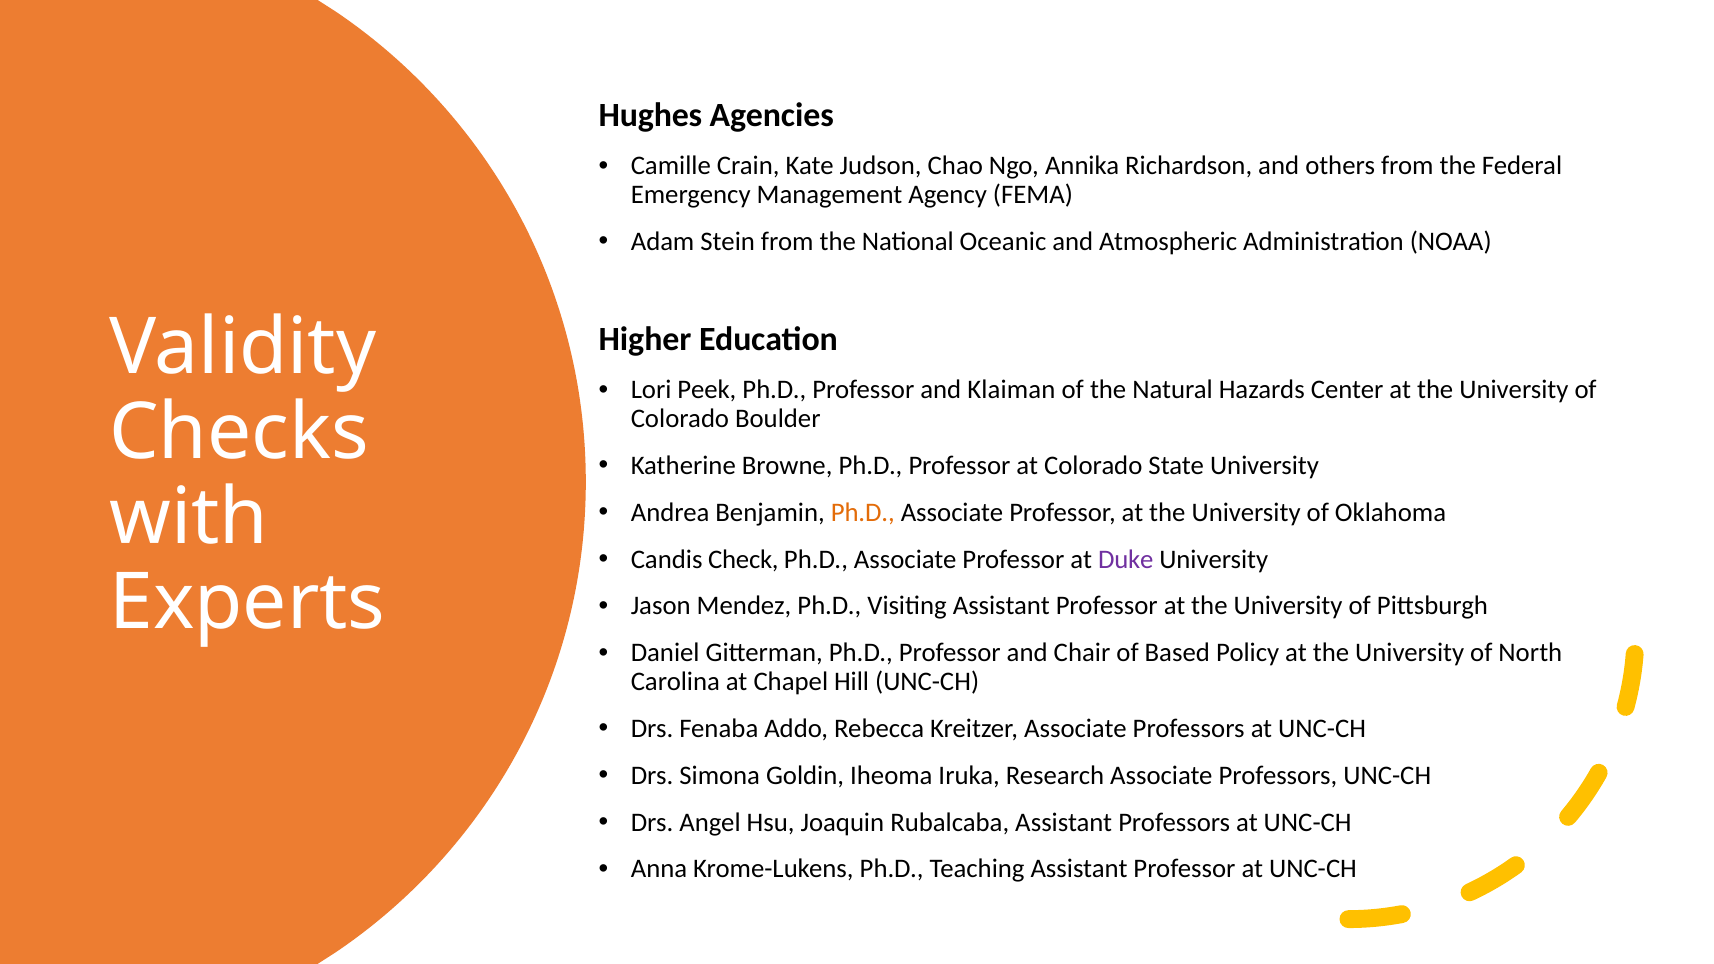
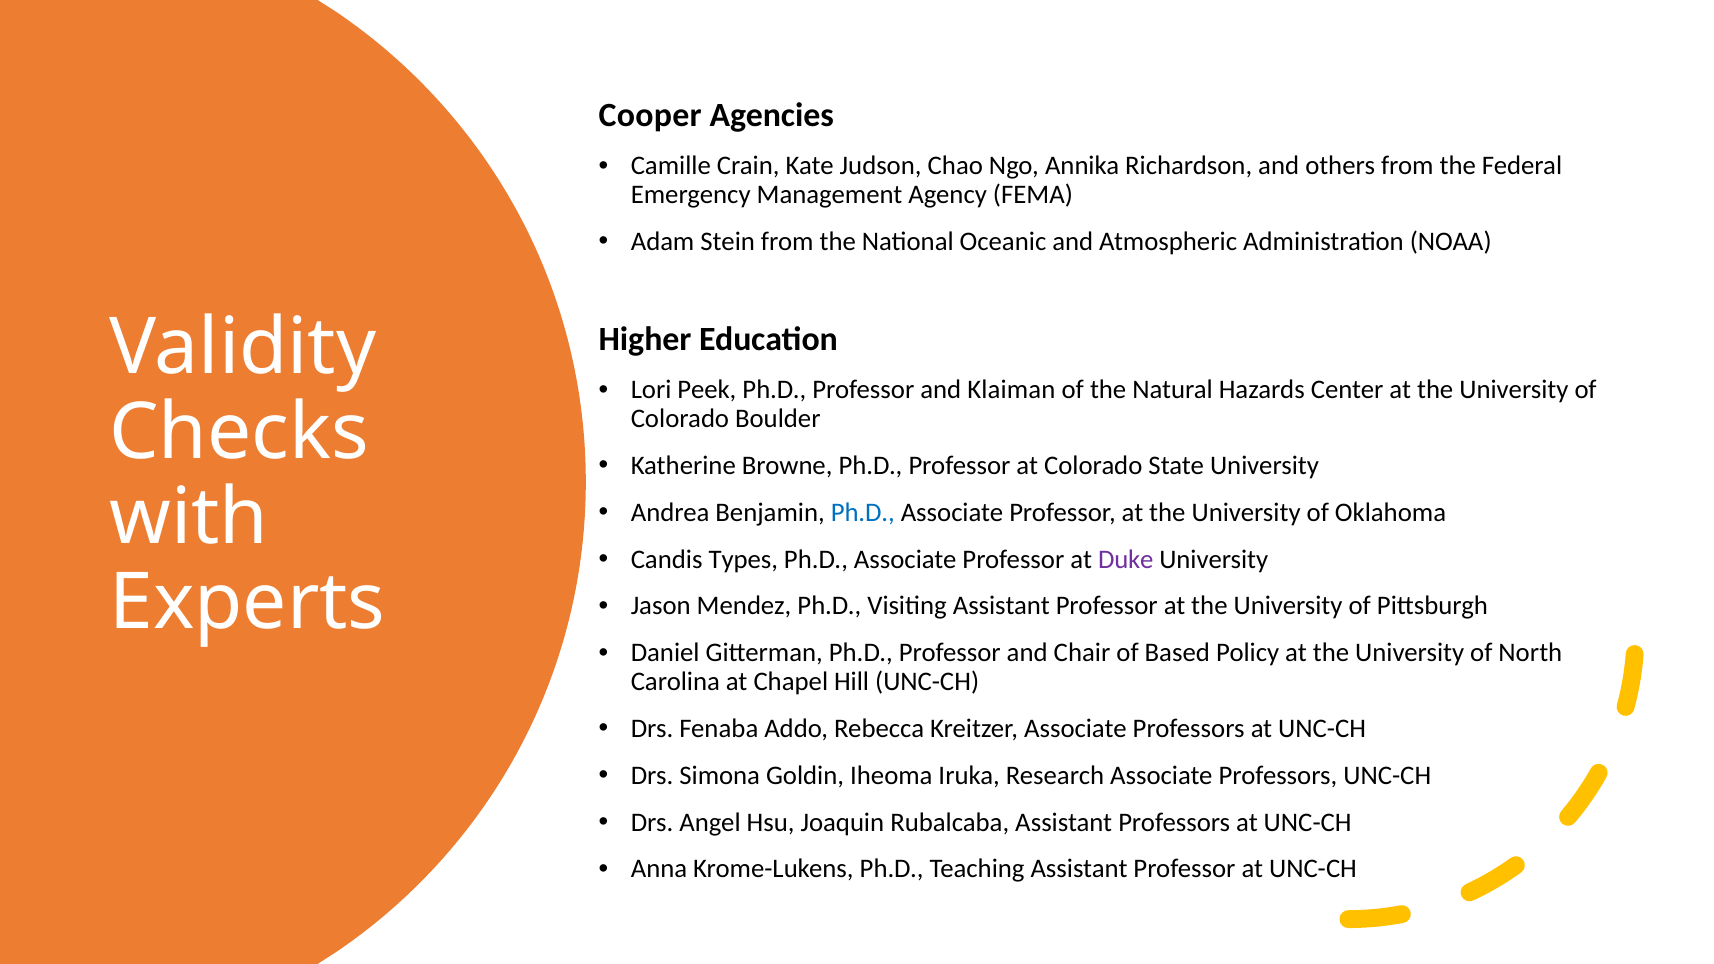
Hughes: Hughes -> Cooper
Ph.D at (863, 513) colour: orange -> blue
Check: Check -> Types
